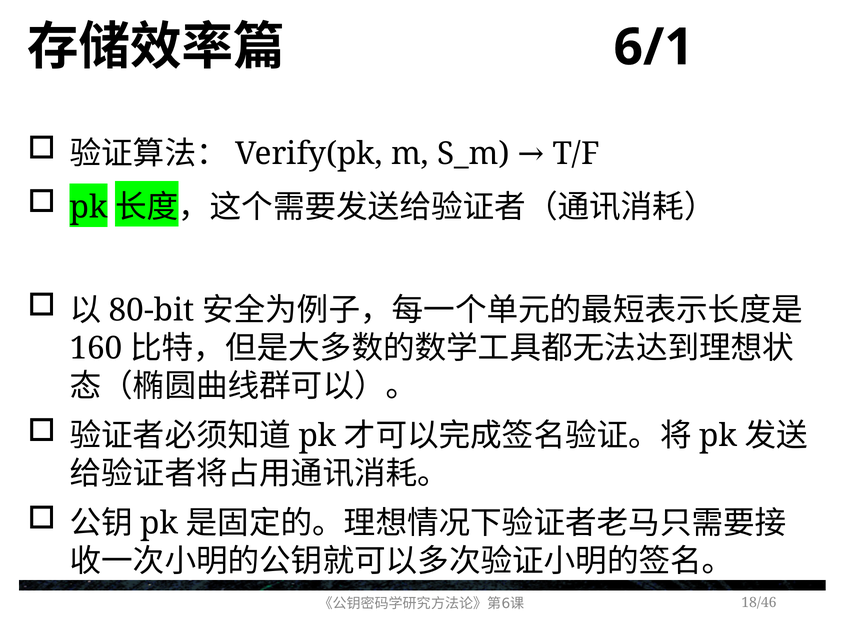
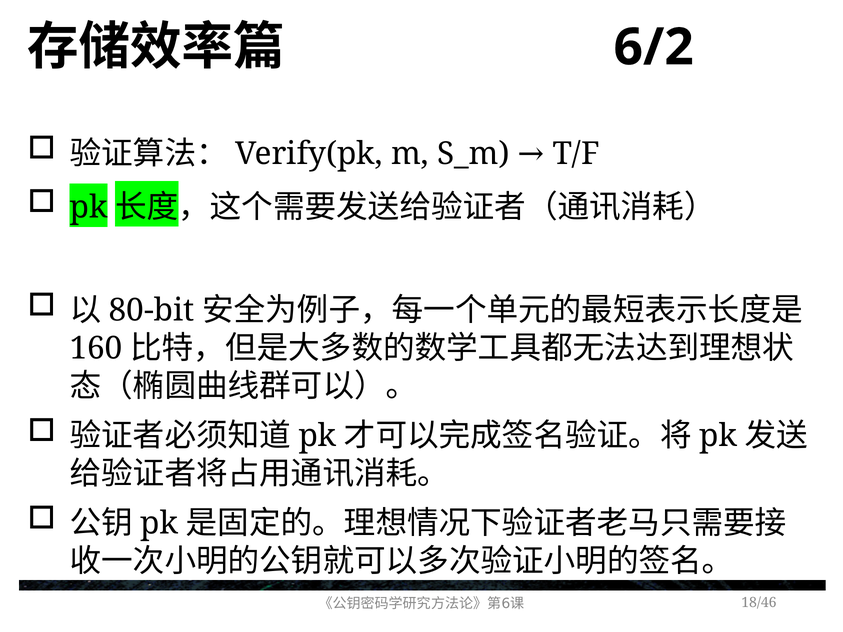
6/1: 6/1 -> 6/2
